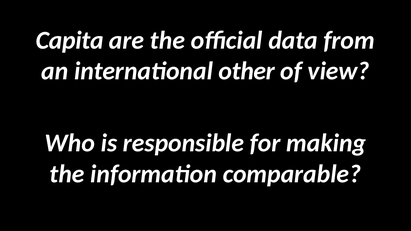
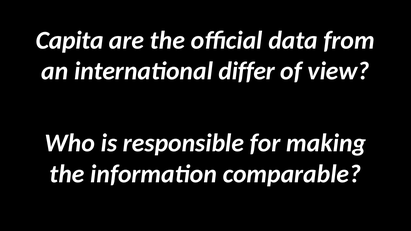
other: other -> differ
